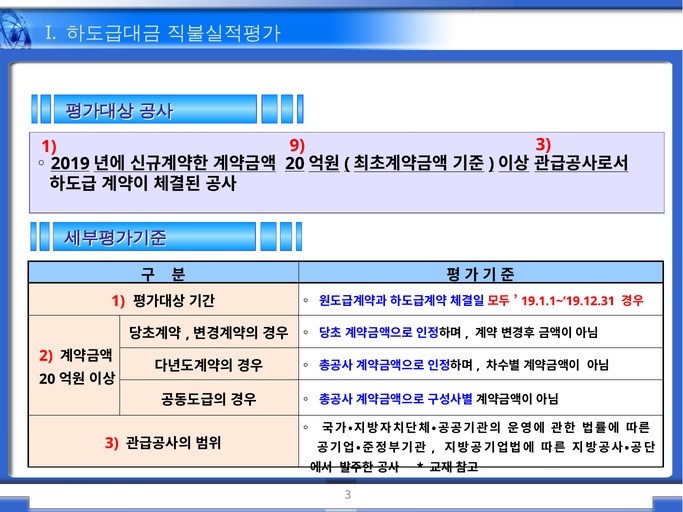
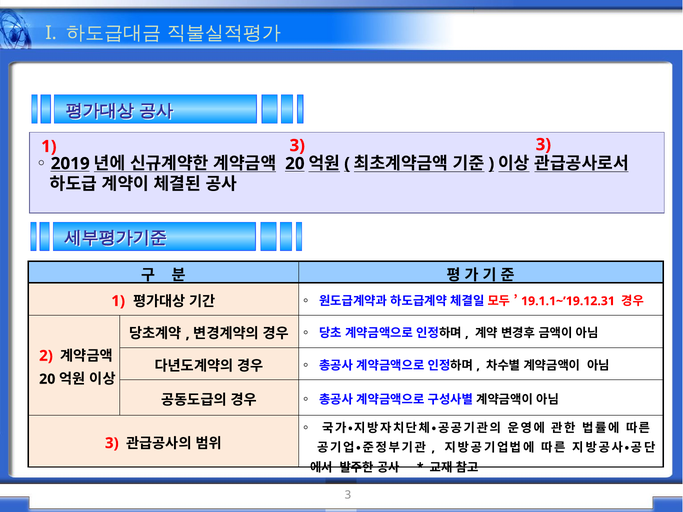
1 9: 9 -> 3
